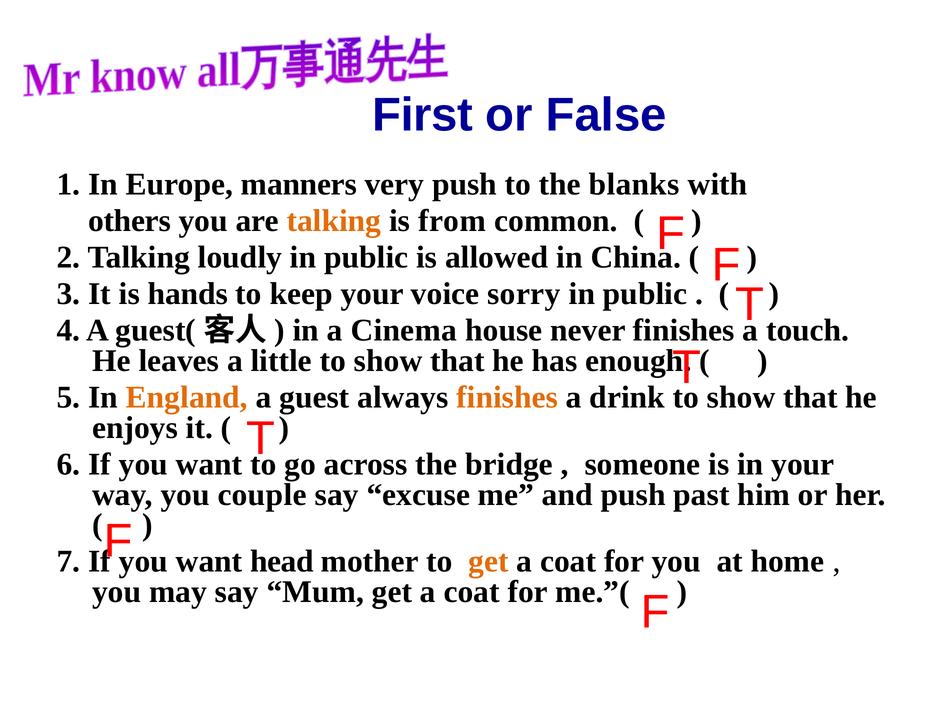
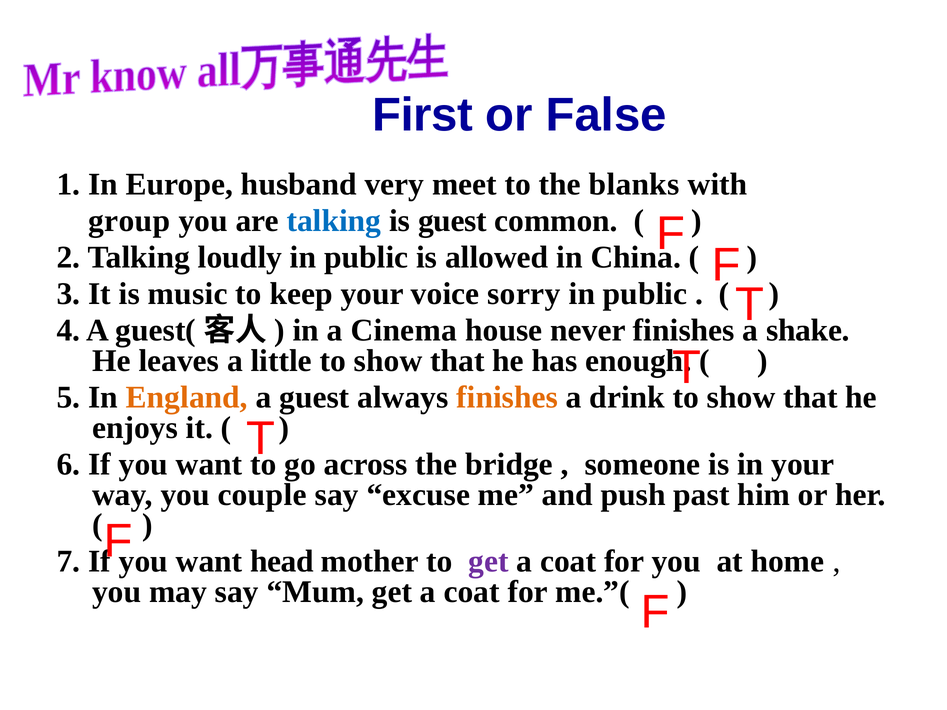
manners: manners -> husband
very push: push -> meet
others: others -> group
talking at (334, 221) colour: orange -> blue
is from: from -> guest
hands: hands -> music
touch: touch -> shake
get at (488, 562) colour: orange -> purple
